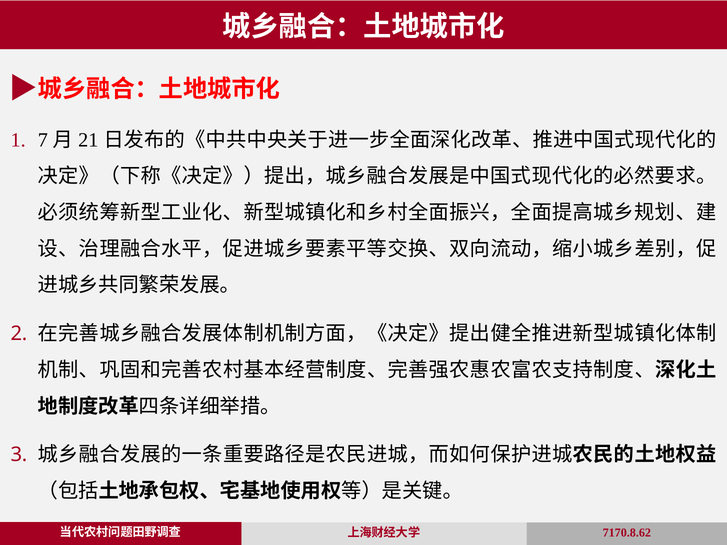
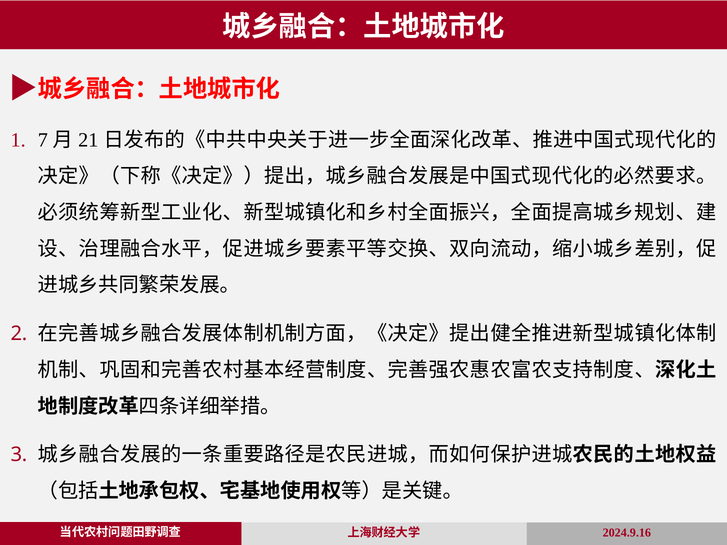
7170.8.62: 7170.8.62 -> 2024.9.16
